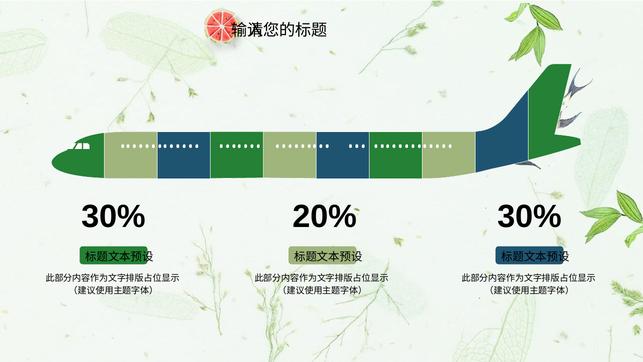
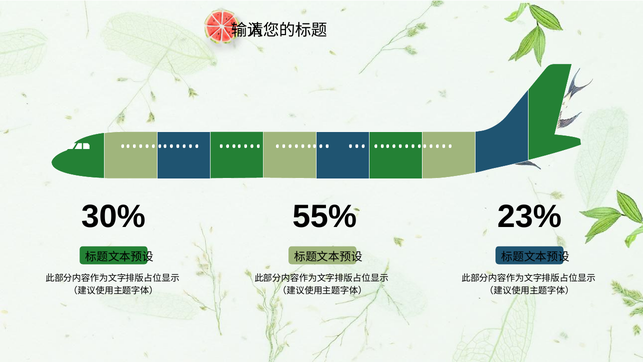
20%: 20% -> 55%
30% 30%: 30% -> 23%
